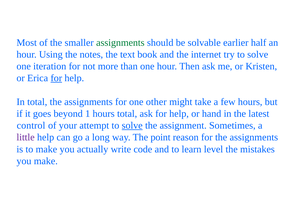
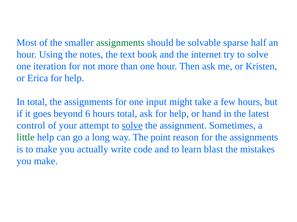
earlier: earlier -> sparse
for at (56, 78) underline: present -> none
other: other -> input
1: 1 -> 6
little colour: purple -> green
level: level -> blast
